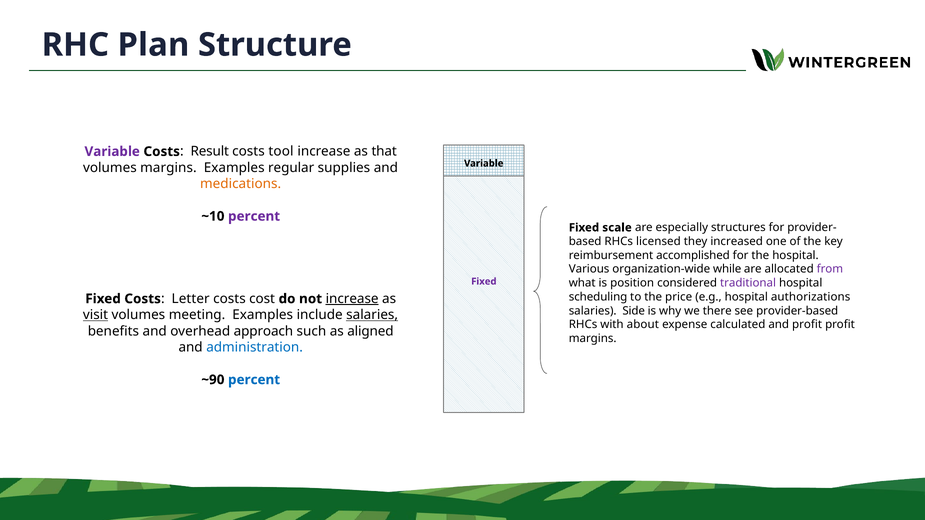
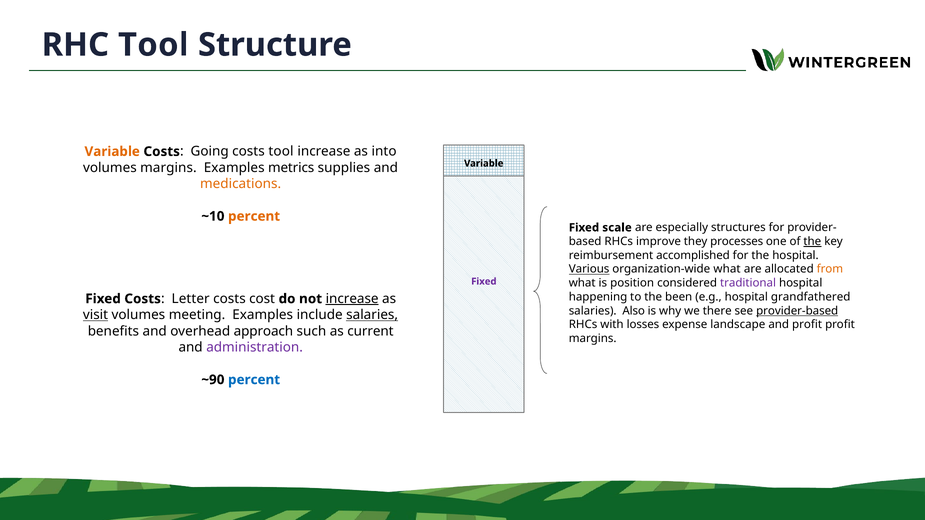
RHC Plan: Plan -> Tool
Variable at (112, 152) colour: purple -> orange
Result: Result -> Going
that: that -> into
regular: regular -> metrics
percent at (254, 216) colour: purple -> orange
licensed: licensed -> improve
increased: increased -> processes
the at (812, 242) underline: none -> present
Various underline: none -> present
organization-wide while: while -> what
from colour: purple -> orange
scheduling: scheduling -> happening
price: price -> been
authorizations: authorizations -> grandfathered
Side: Side -> Also
provider-based underline: none -> present
about: about -> losses
calculated: calculated -> landscape
aligned: aligned -> current
administration colour: blue -> purple
